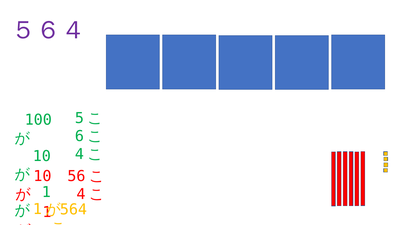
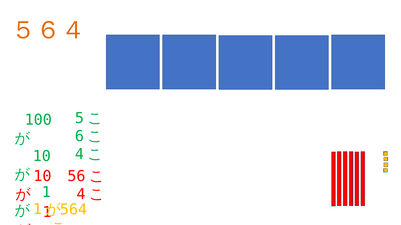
５６４ colour: purple -> orange
